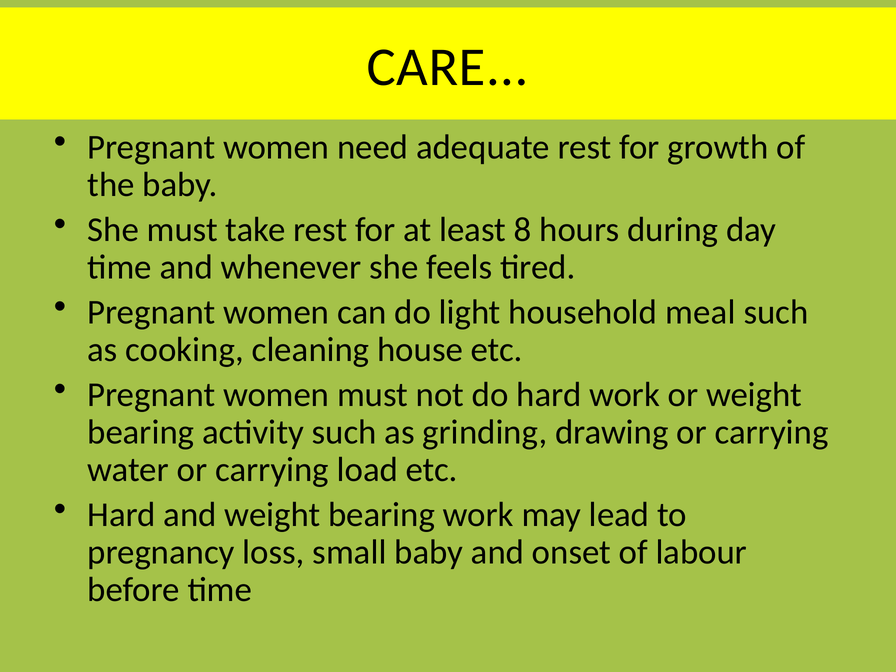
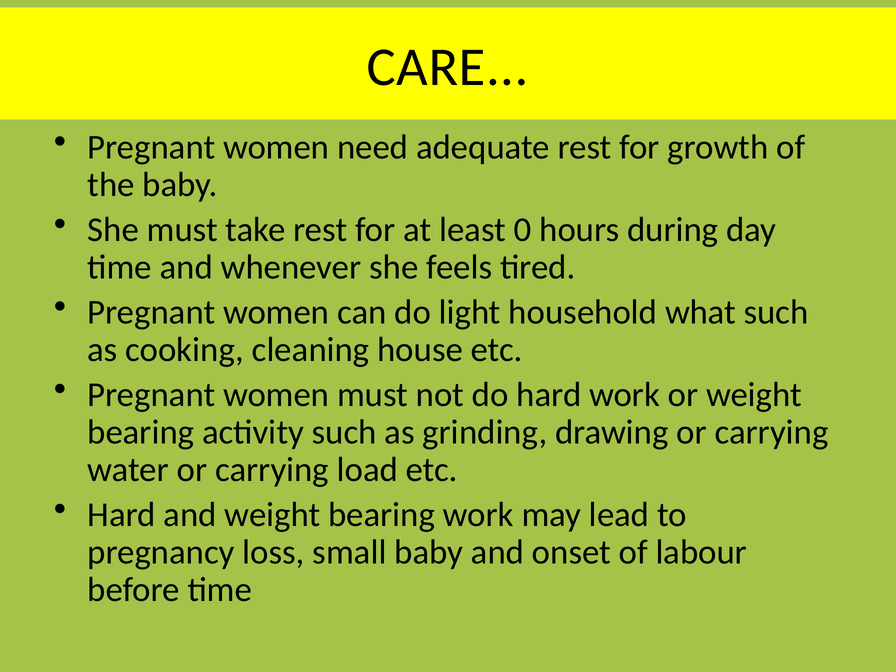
8: 8 -> 0
meal: meal -> what
